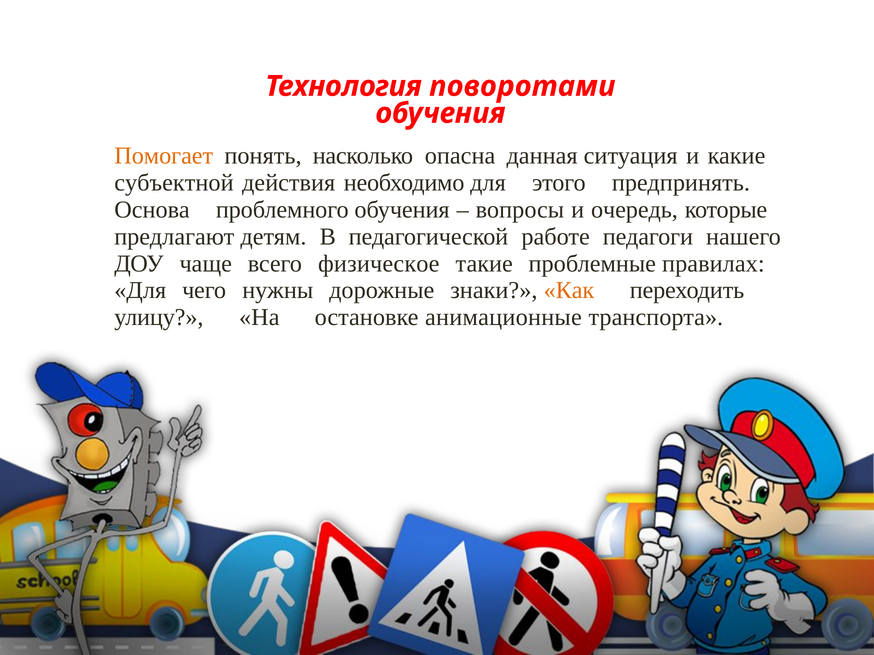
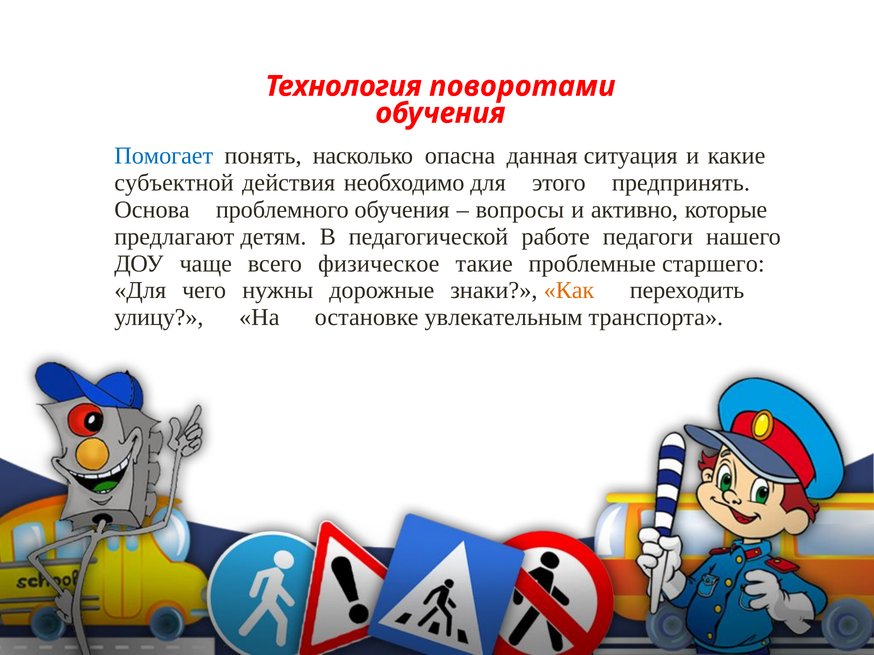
Помогает colour: orange -> blue
очередь: очередь -> активно
правилах: правилах -> старшего
анимационные: анимационные -> увлекательным
